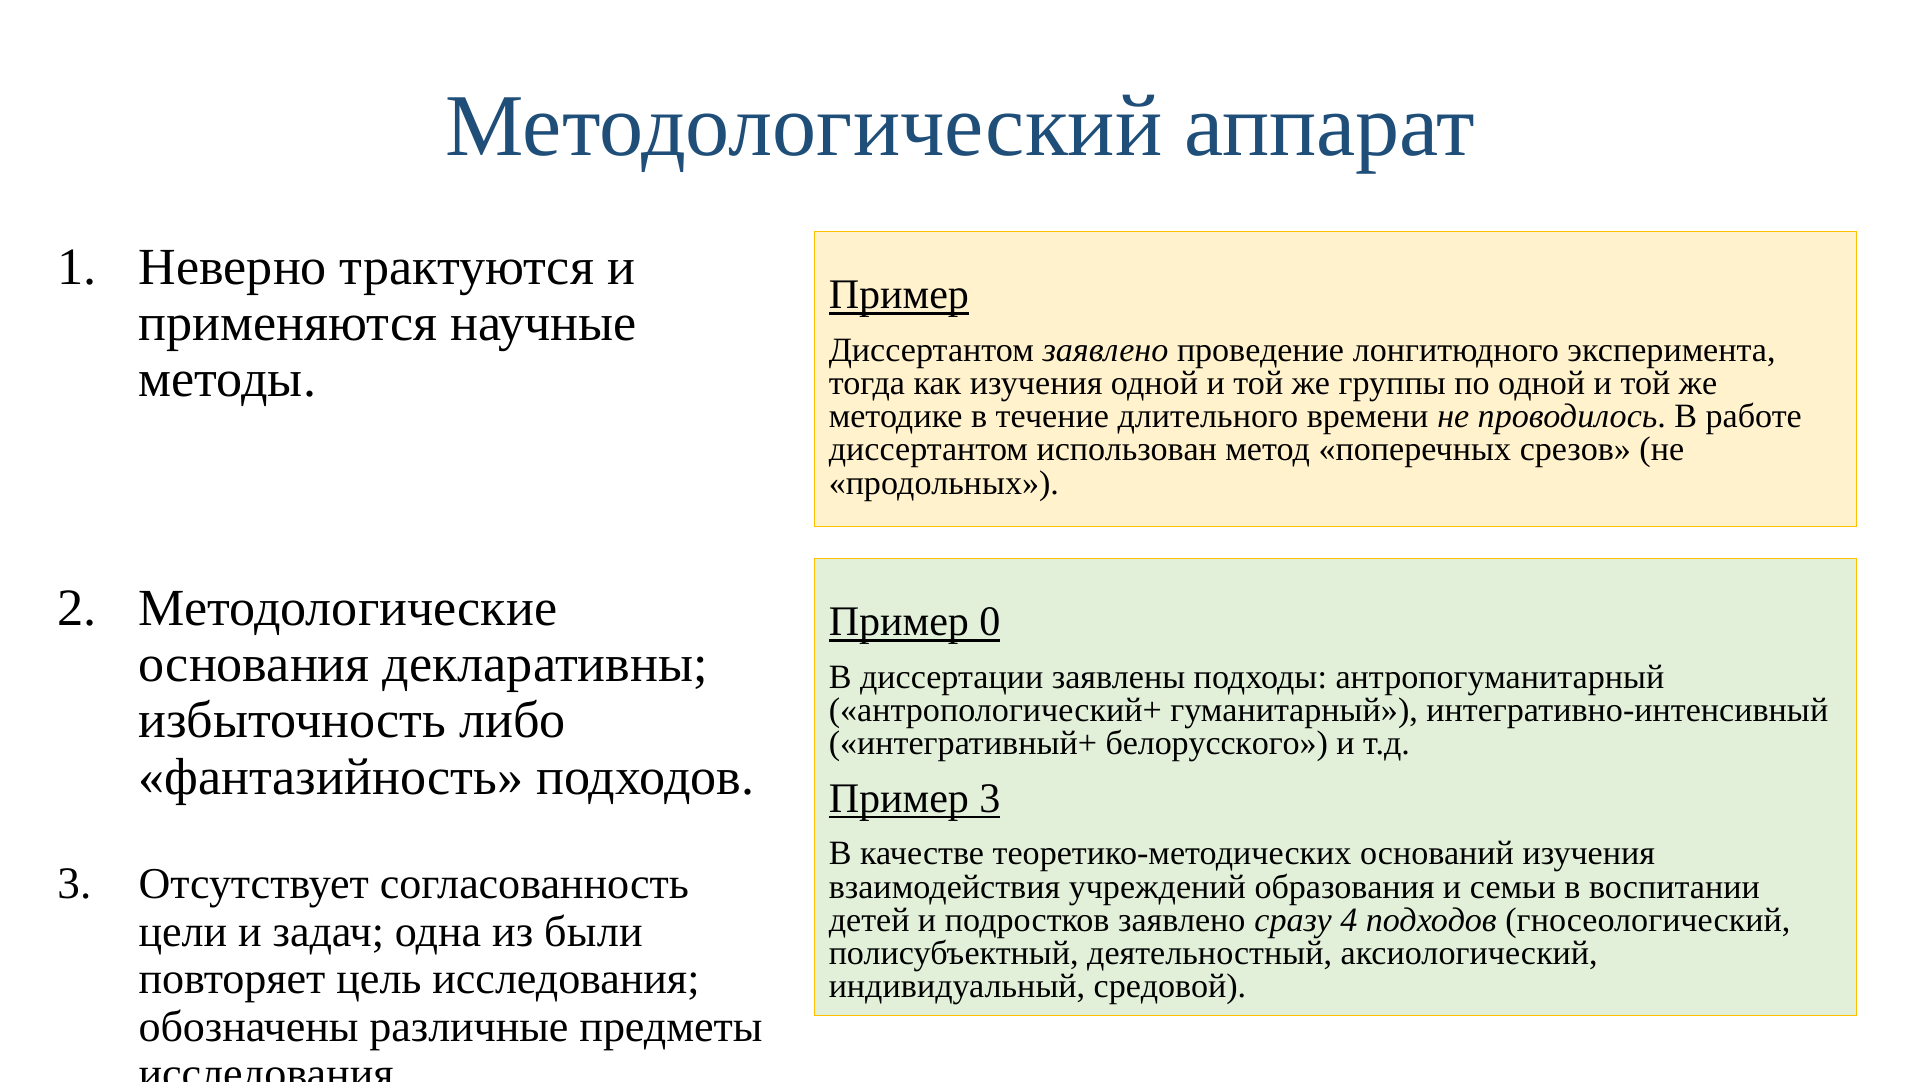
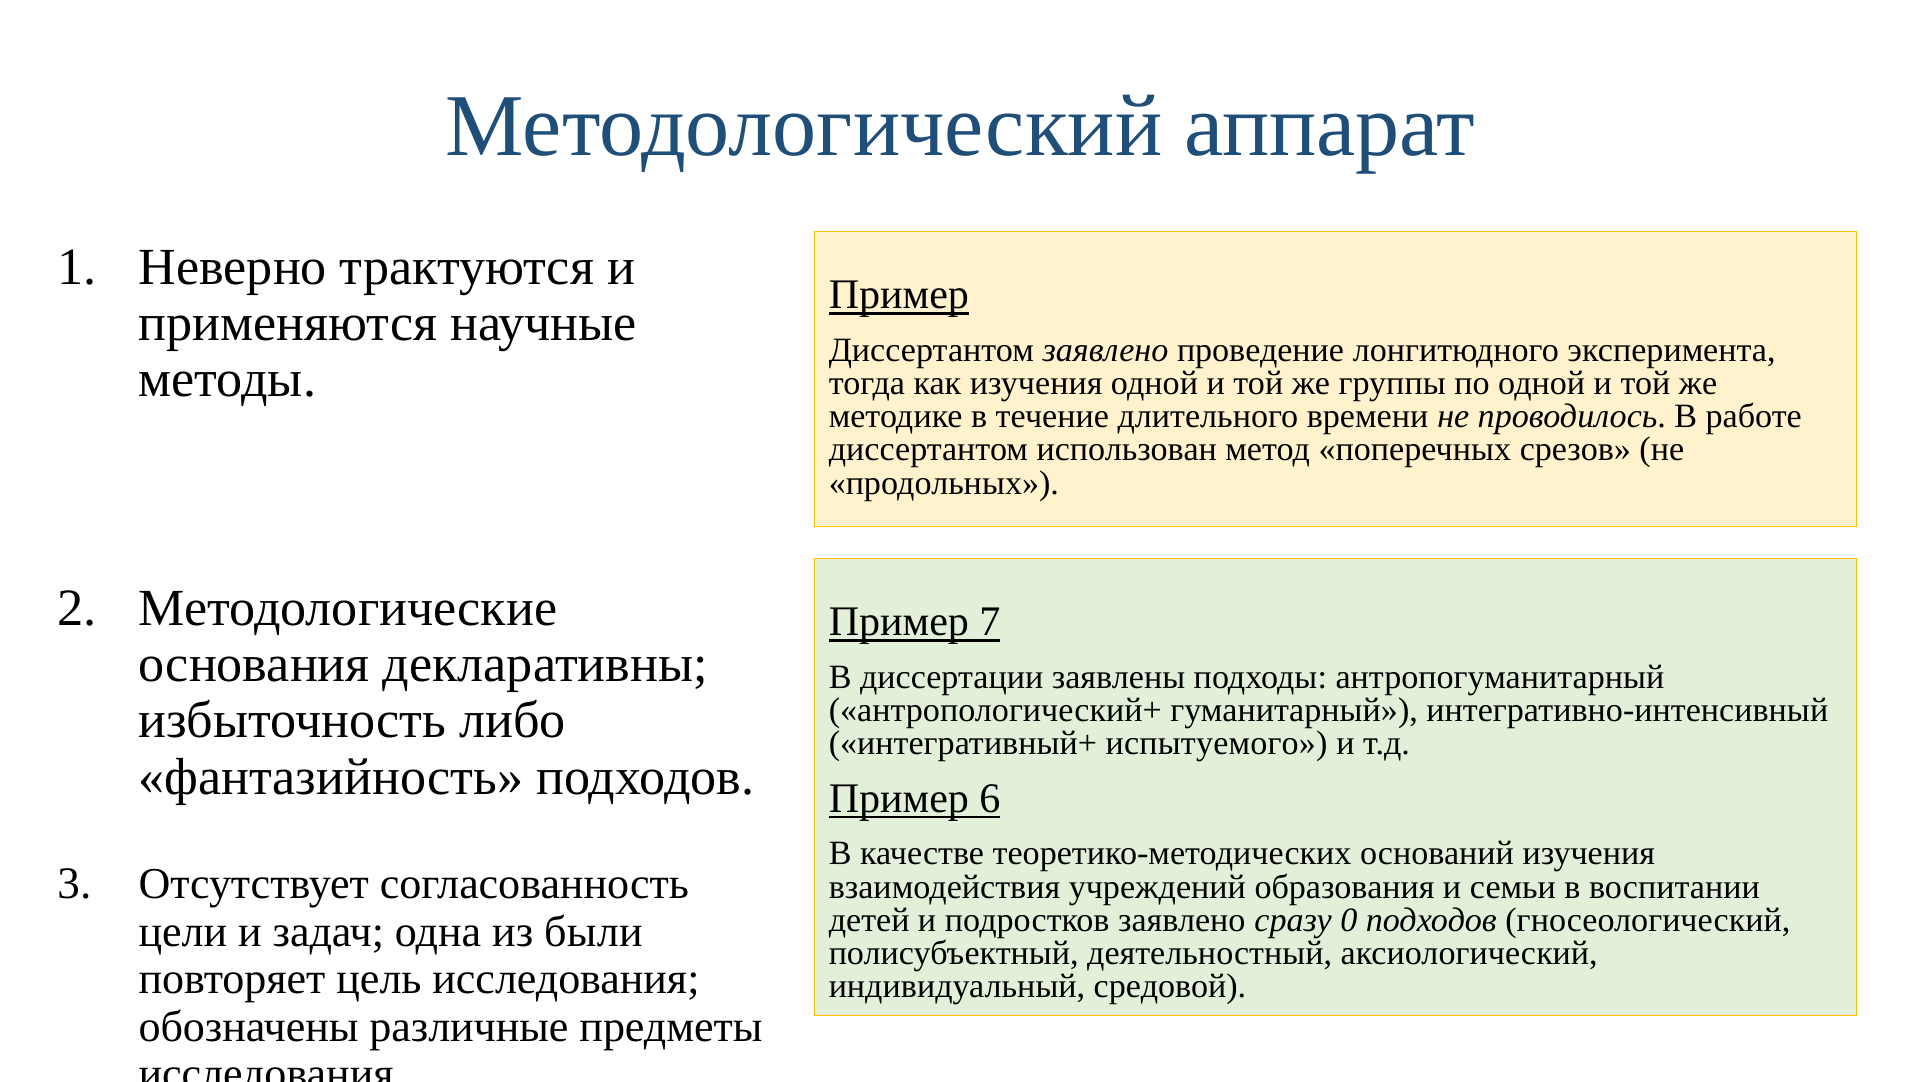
0: 0 -> 7
белорусского: белорусского -> испытуемого
Пример 3: 3 -> 6
4: 4 -> 0
